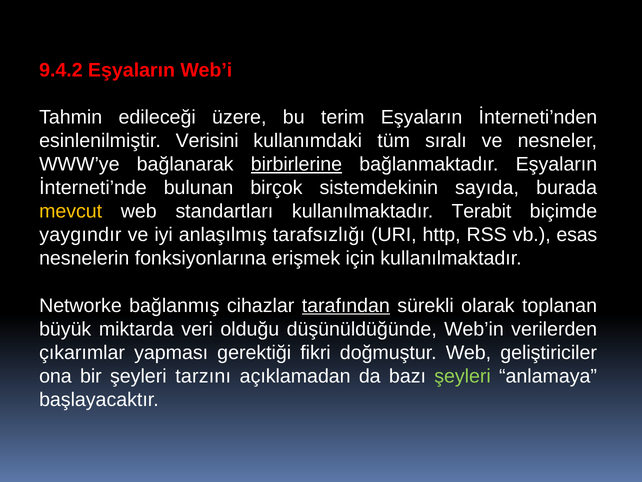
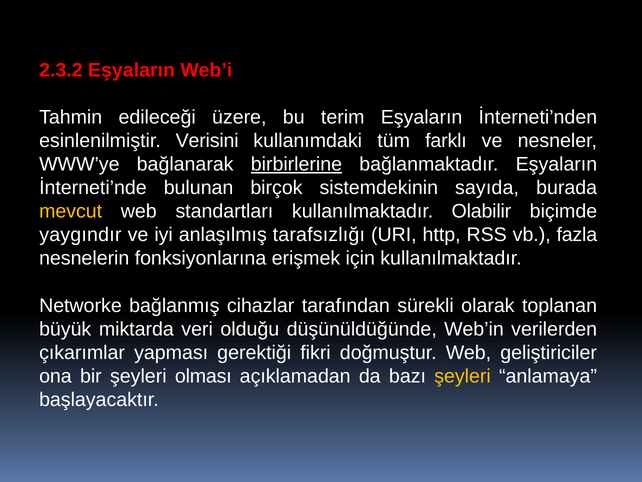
9.4.2: 9.4.2 -> 2.3.2
sıralı: sıralı -> farklı
Terabit: Terabit -> Olabilir
esas: esas -> fazla
tarafından underline: present -> none
tarzını: tarzını -> olması
şeyleri at (463, 376) colour: light green -> yellow
